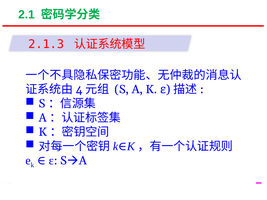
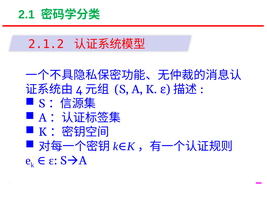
2.1.3: 2.1.3 -> 2.1.2
